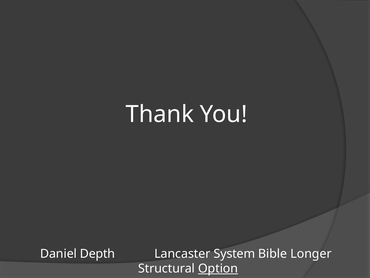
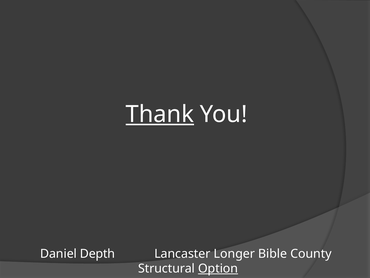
Thank underline: none -> present
System: System -> Longer
Longer: Longer -> County
